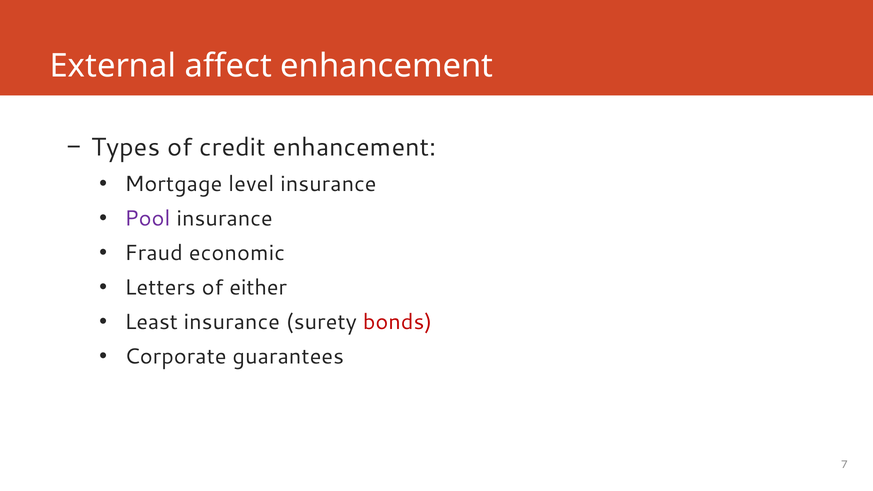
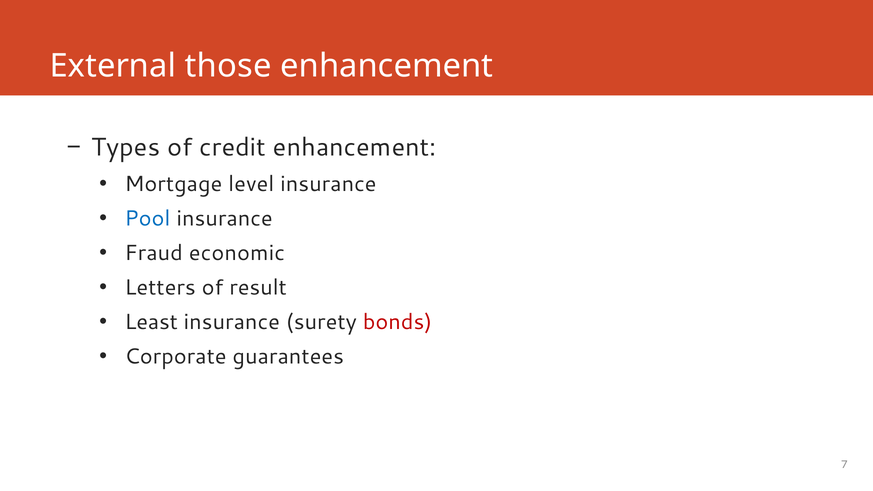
affect: affect -> those
Pool colour: purple -> blue
either: either -> result
